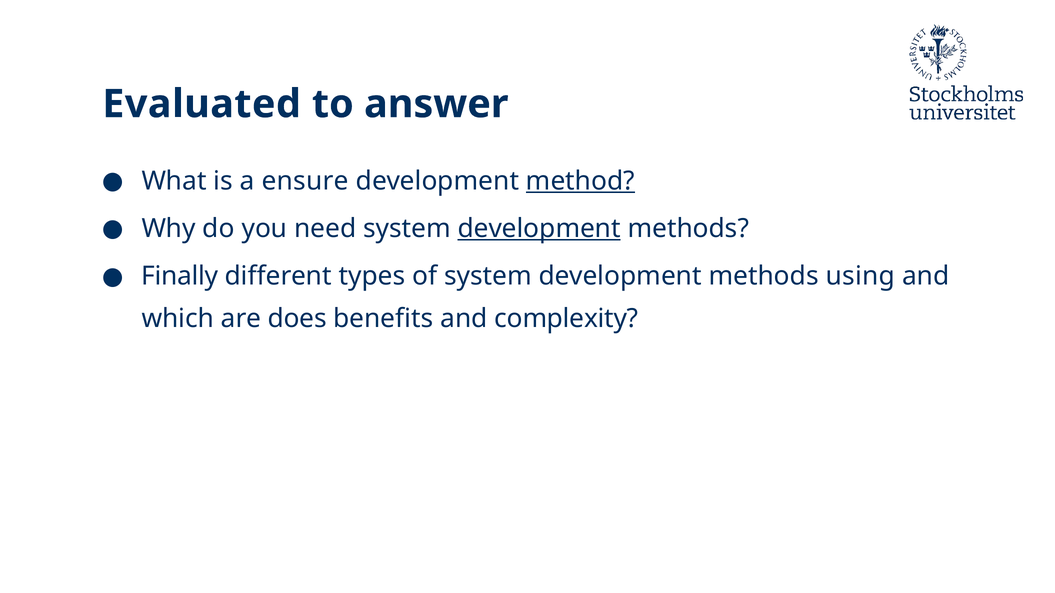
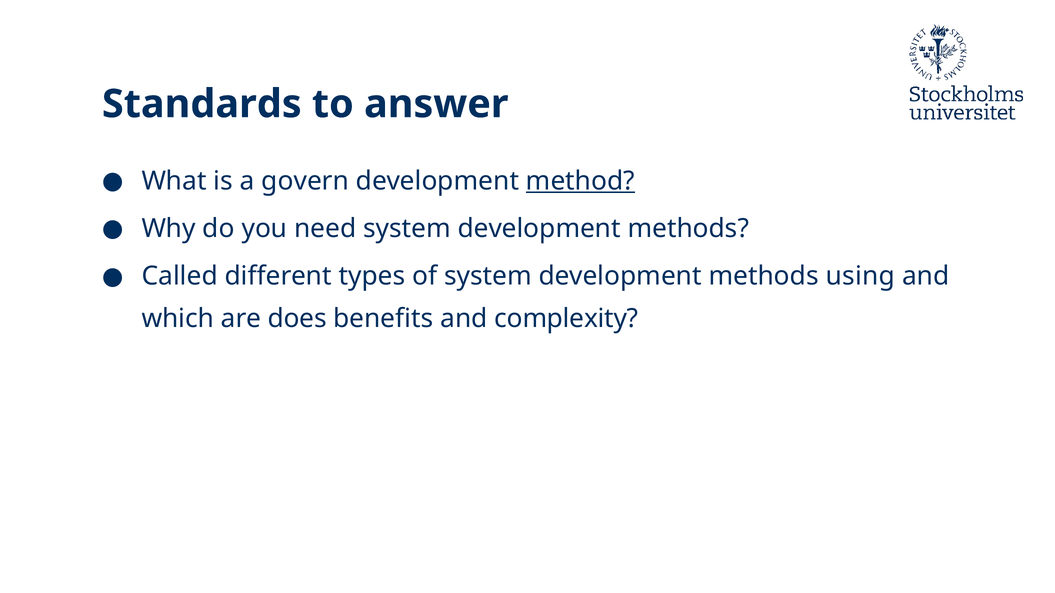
Evaluated: Evaluated -> Standards
ensure: ensure -> govern
development at (539, 229) underline: present -> none
Finally: Finally -> Called
